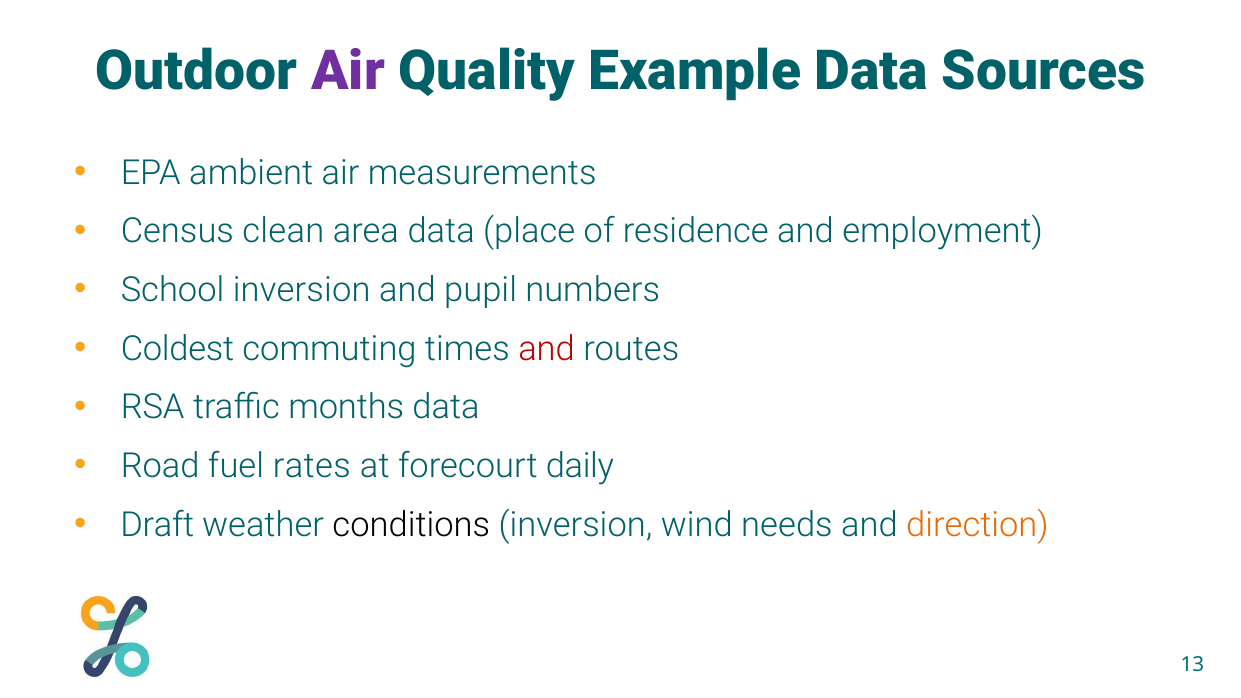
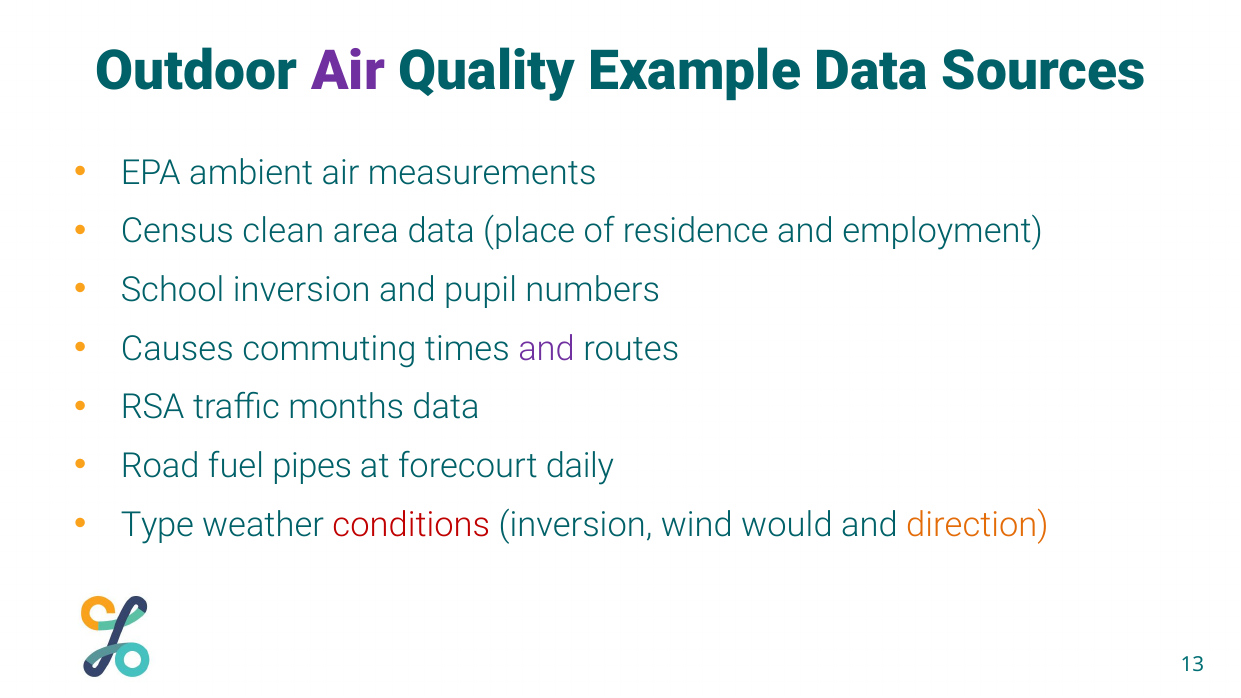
Coldest: Coldest -> Causes
and at (547, 349) colour: red -> purple
rates: rates -> pipes
Draft: Draft -> Type
conditions colour: black -> red
needs: needs -> would
